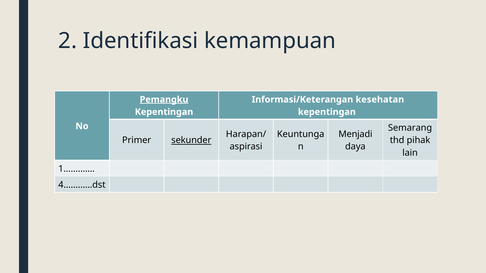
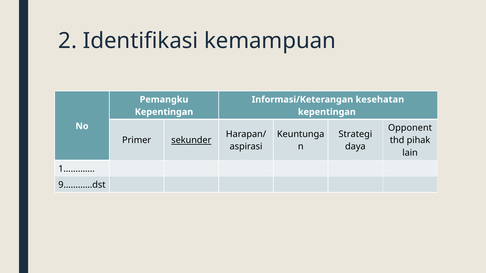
Pemangku underline: present -> none
Semarang: Semarang -> Opponent
Menjadi: Menjadi -> Strategi
4…………dst: 4…………dst -> 9…………dst
